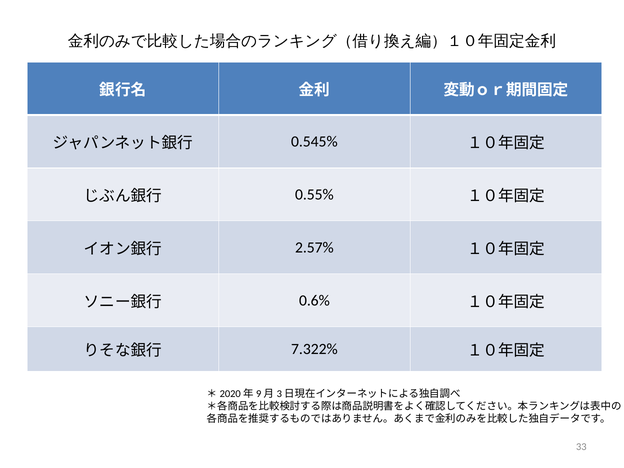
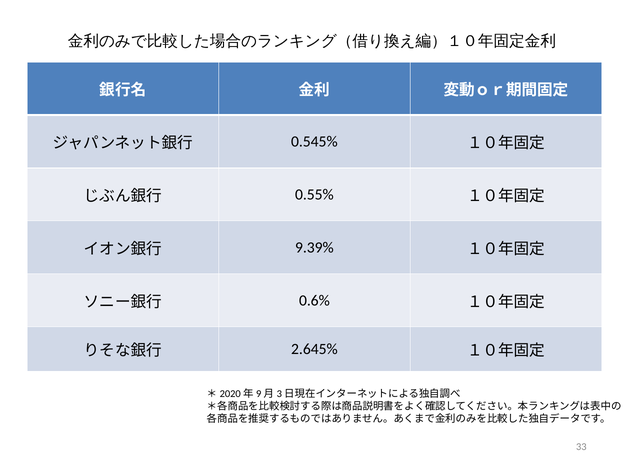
2.57%: 2.57% -> 9.39%
7.322%: 7.322% -> 2.645%
